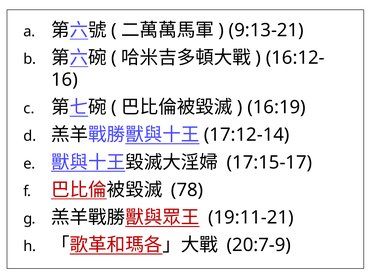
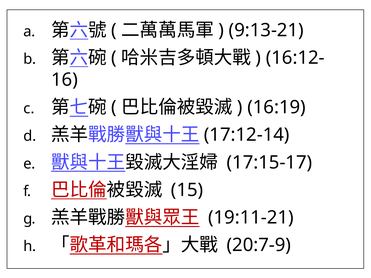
78: 78 -> 15
